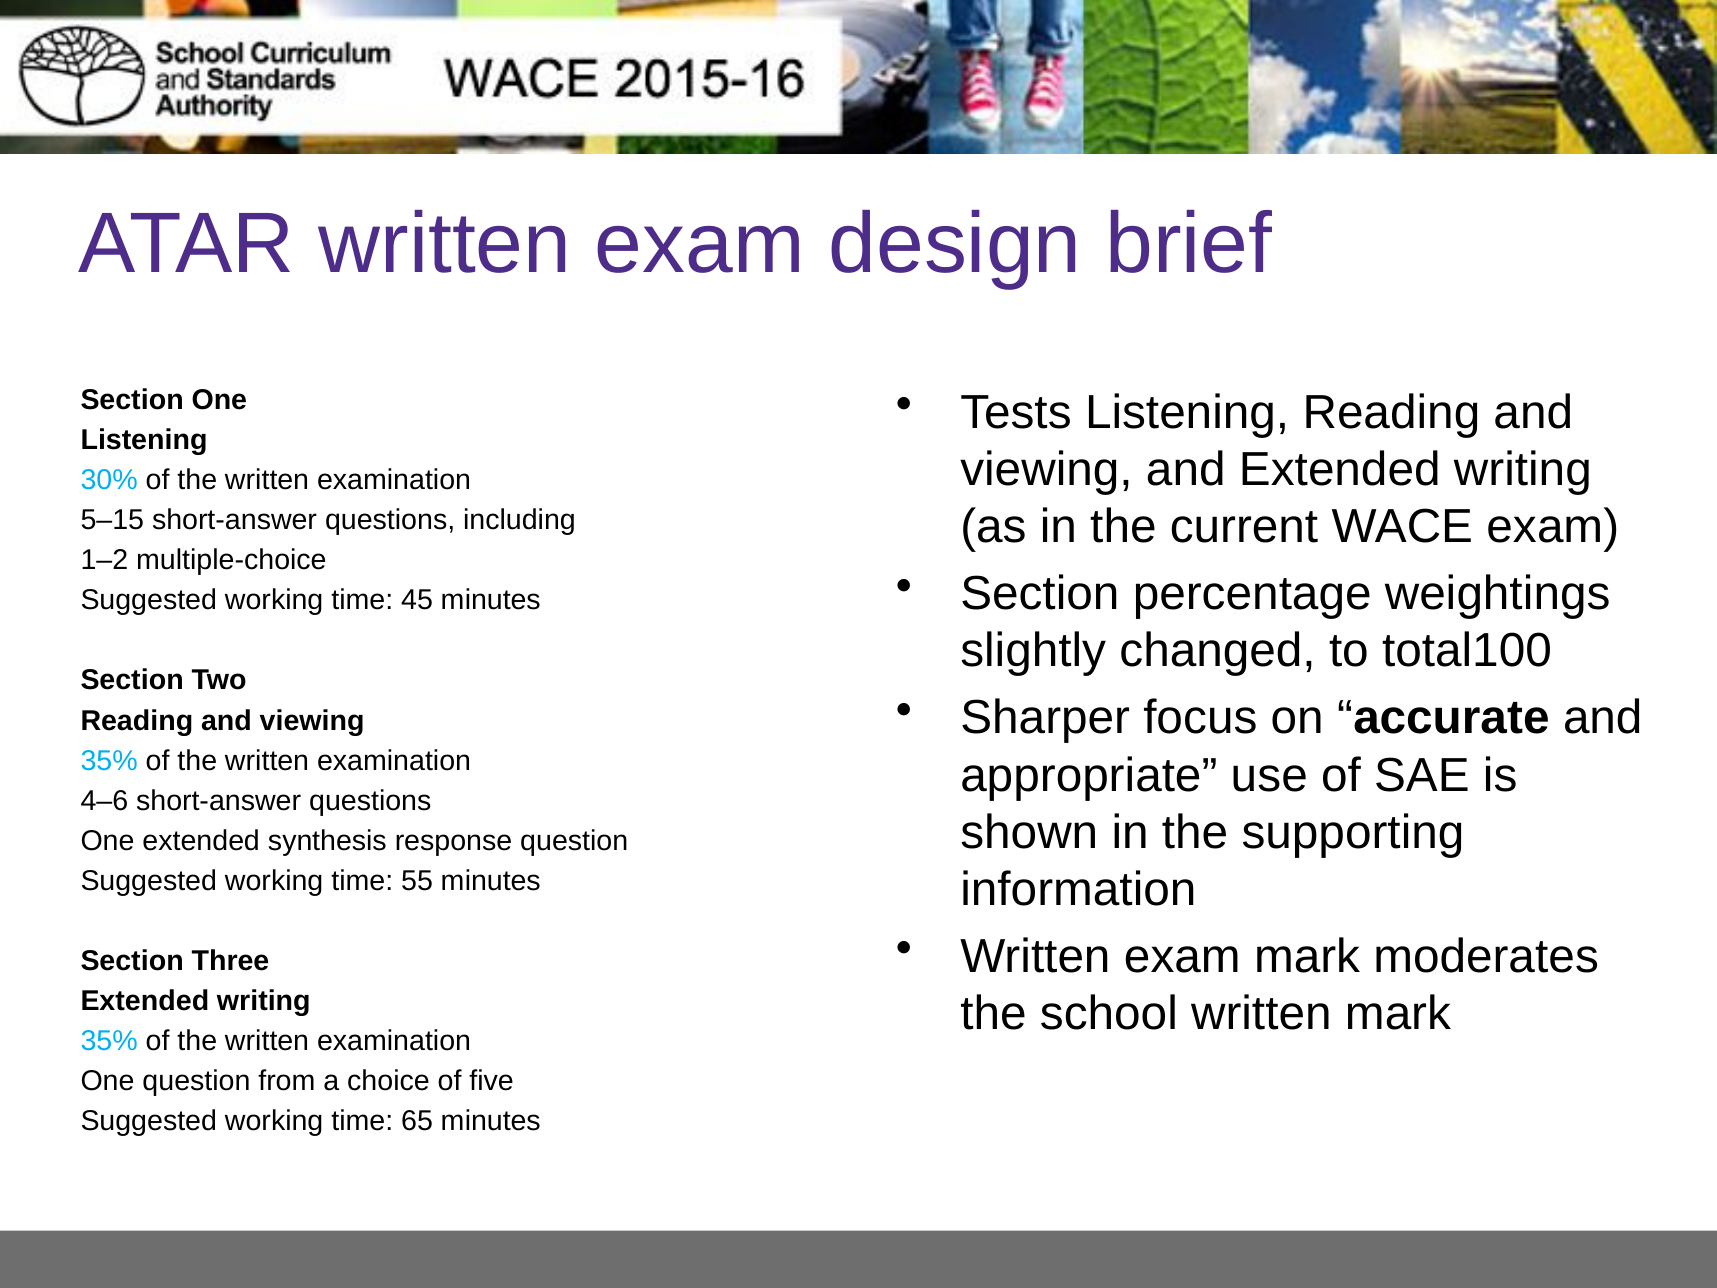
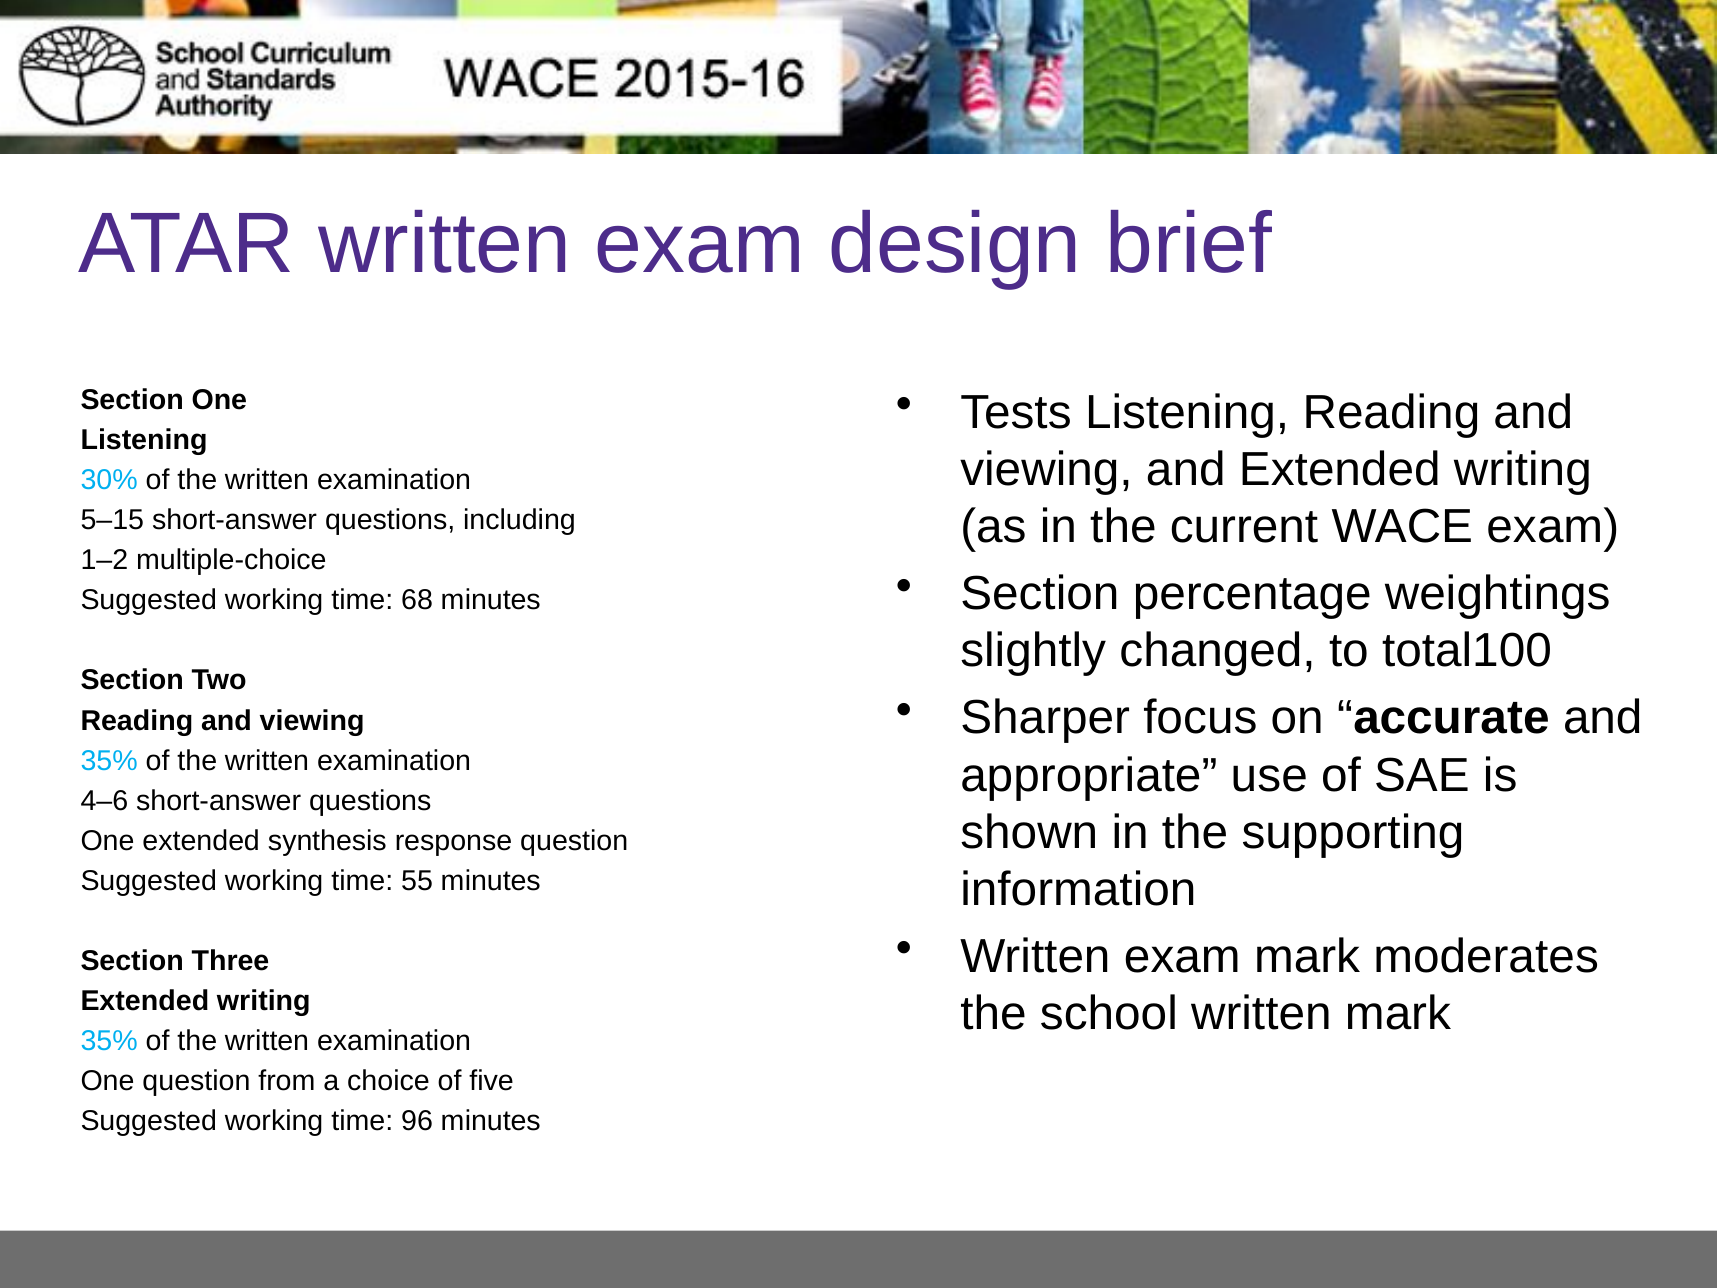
45: 45 -> 68
65: 65 -> 96
